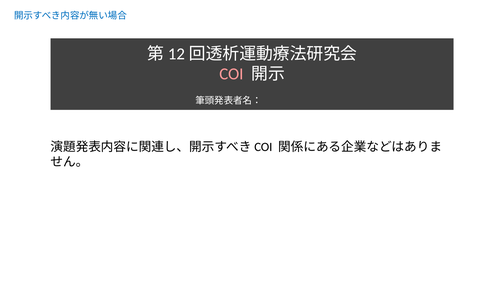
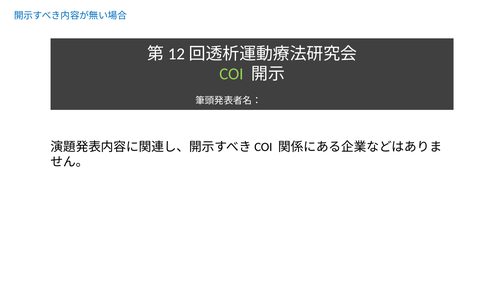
COI colour: pink -> light green
